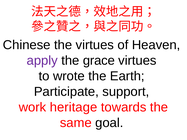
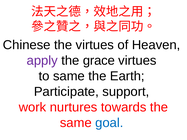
to wrote: wrote -> same
heritage: heritage -> nurtures
goal colour: black -> blue
